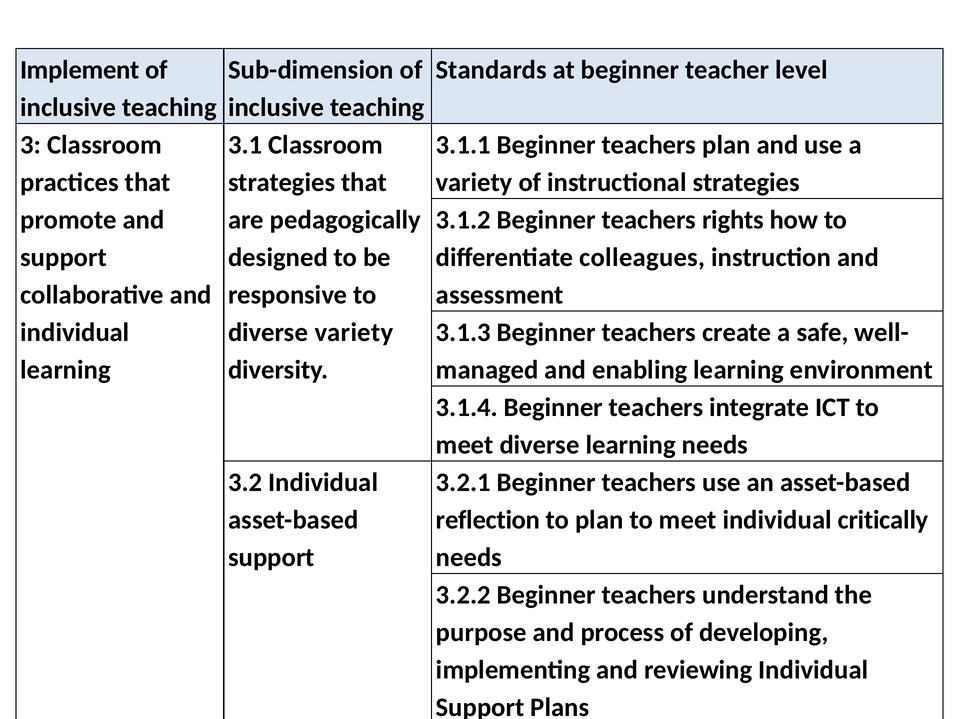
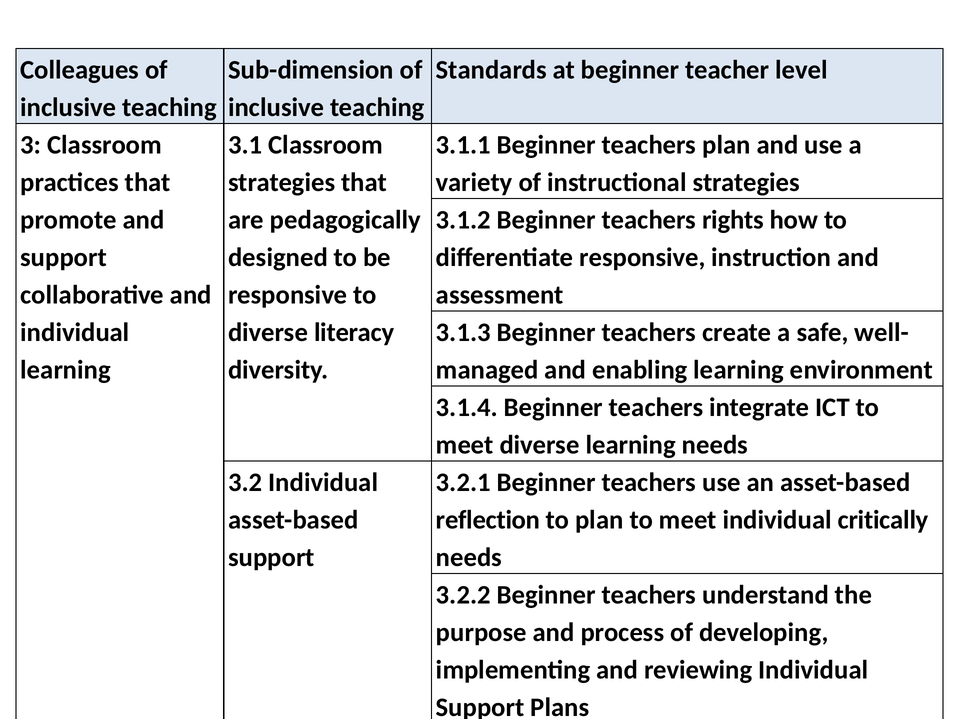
Implement: Implement -> Colleagues
differentiate colleagues: colleagues -> responsive
diverse variety: variety -> literacy
